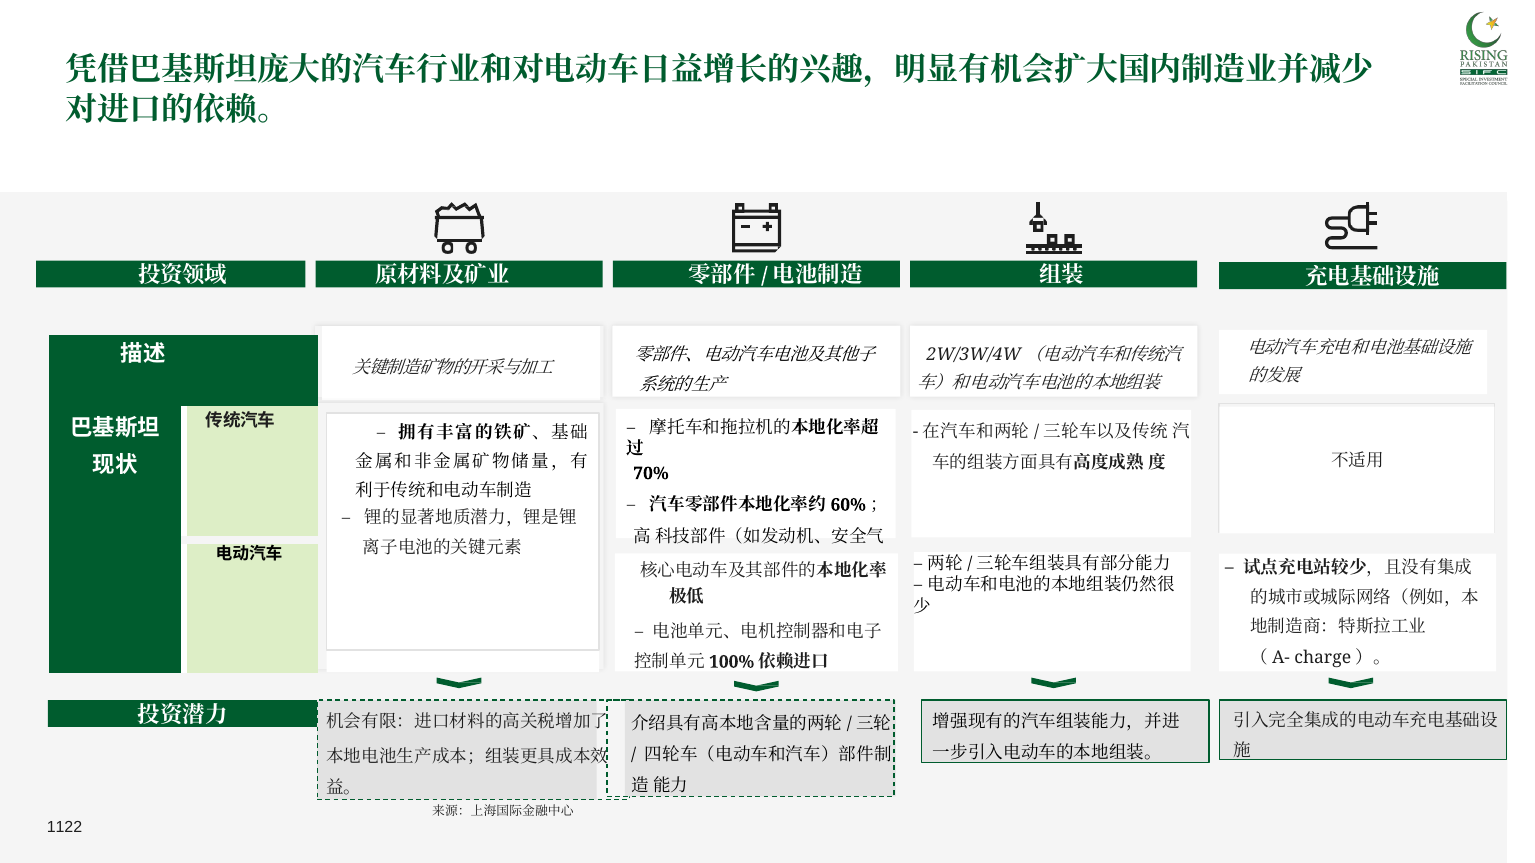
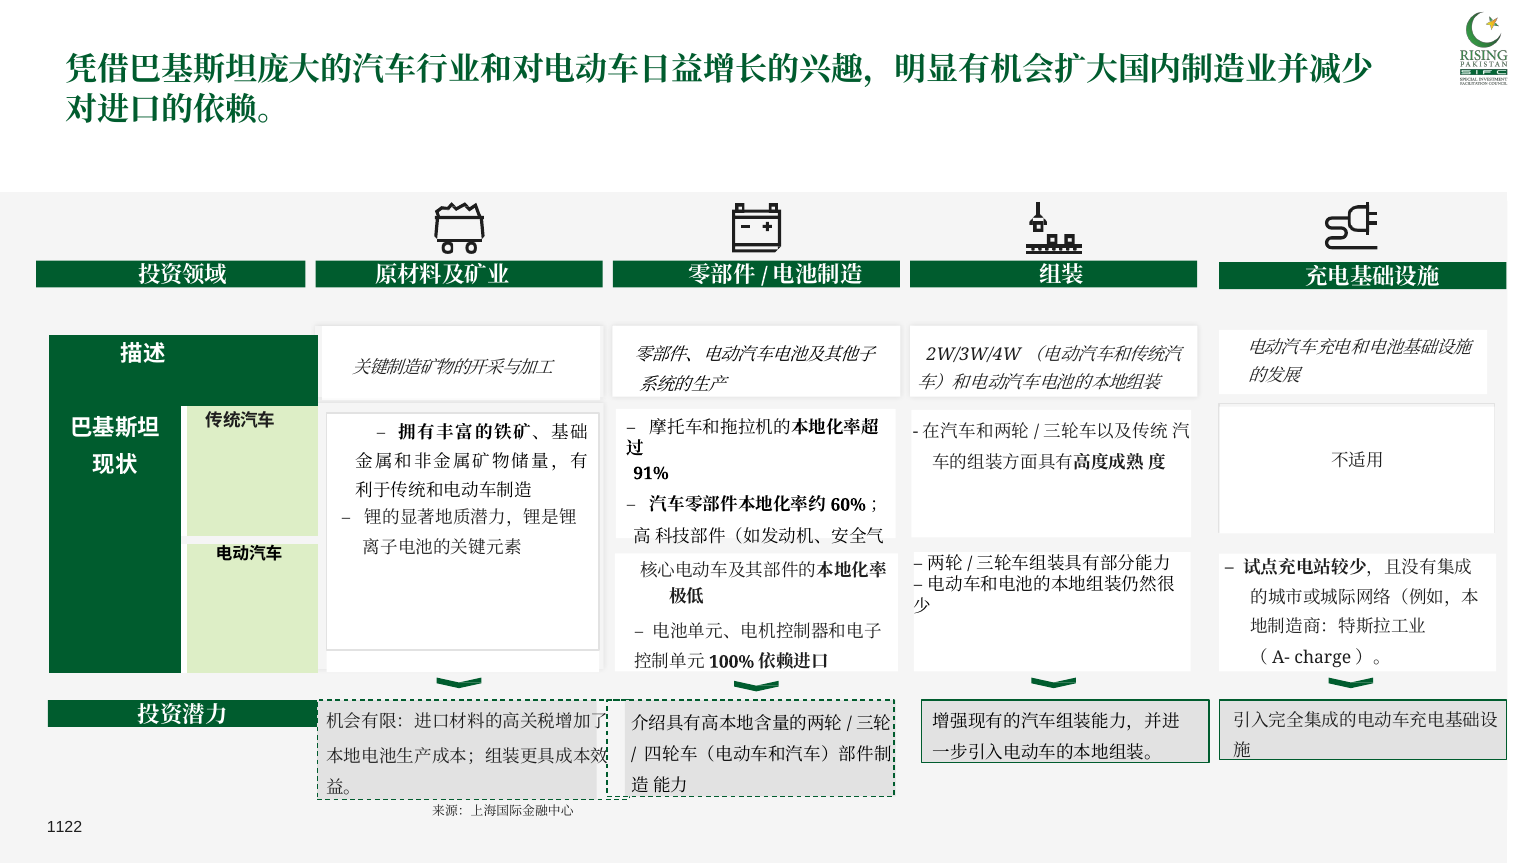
70%: 70% -> 91%
